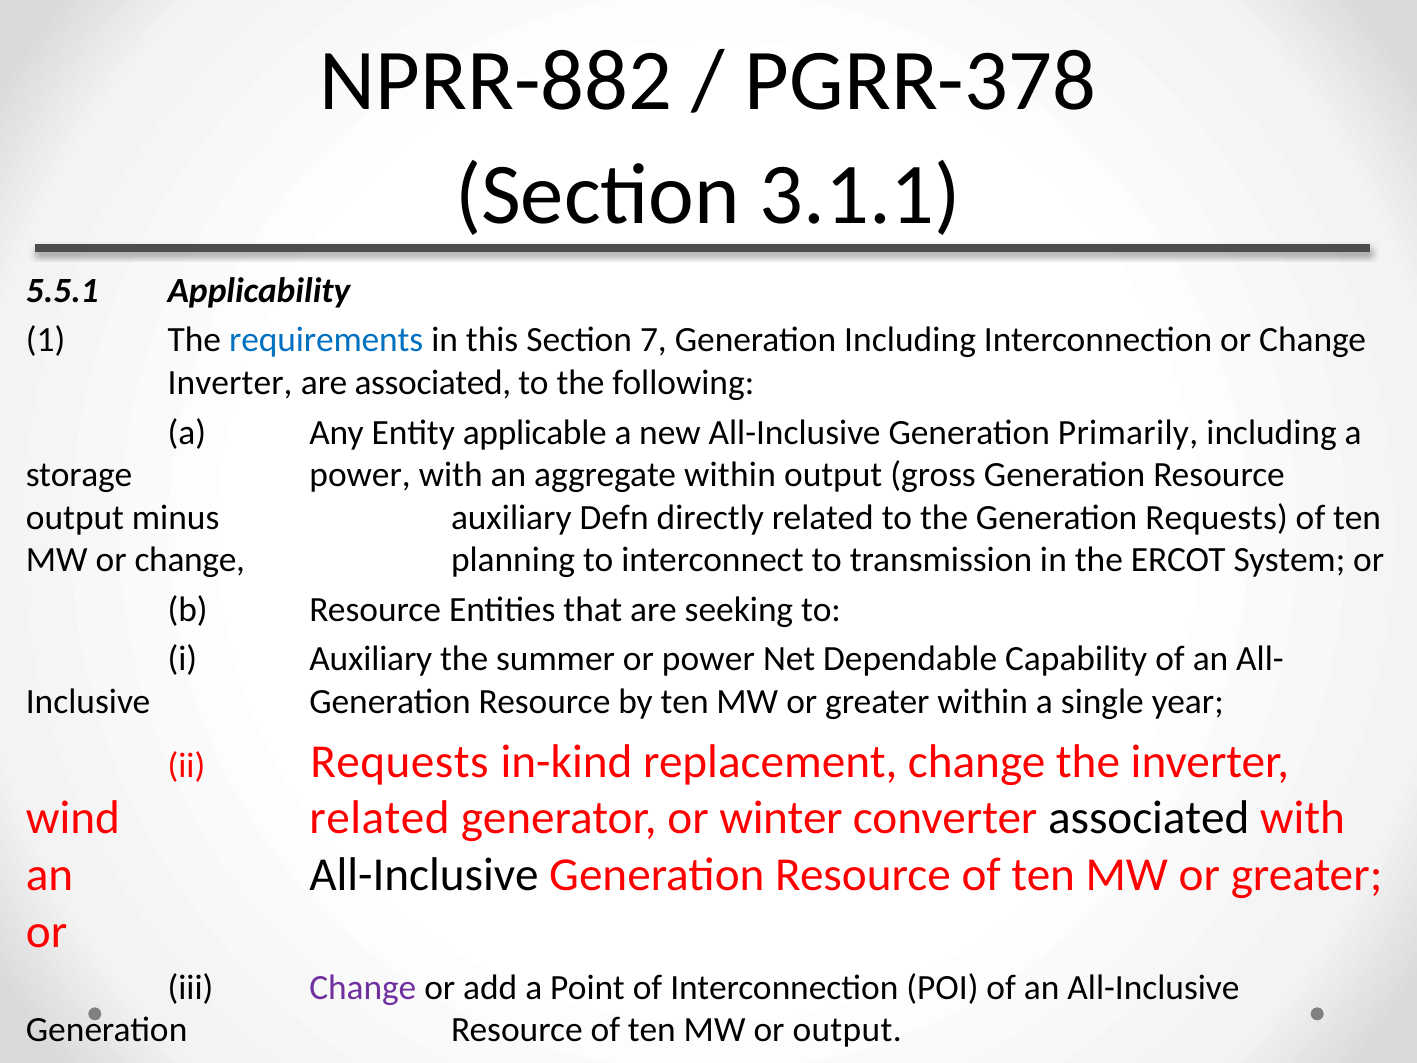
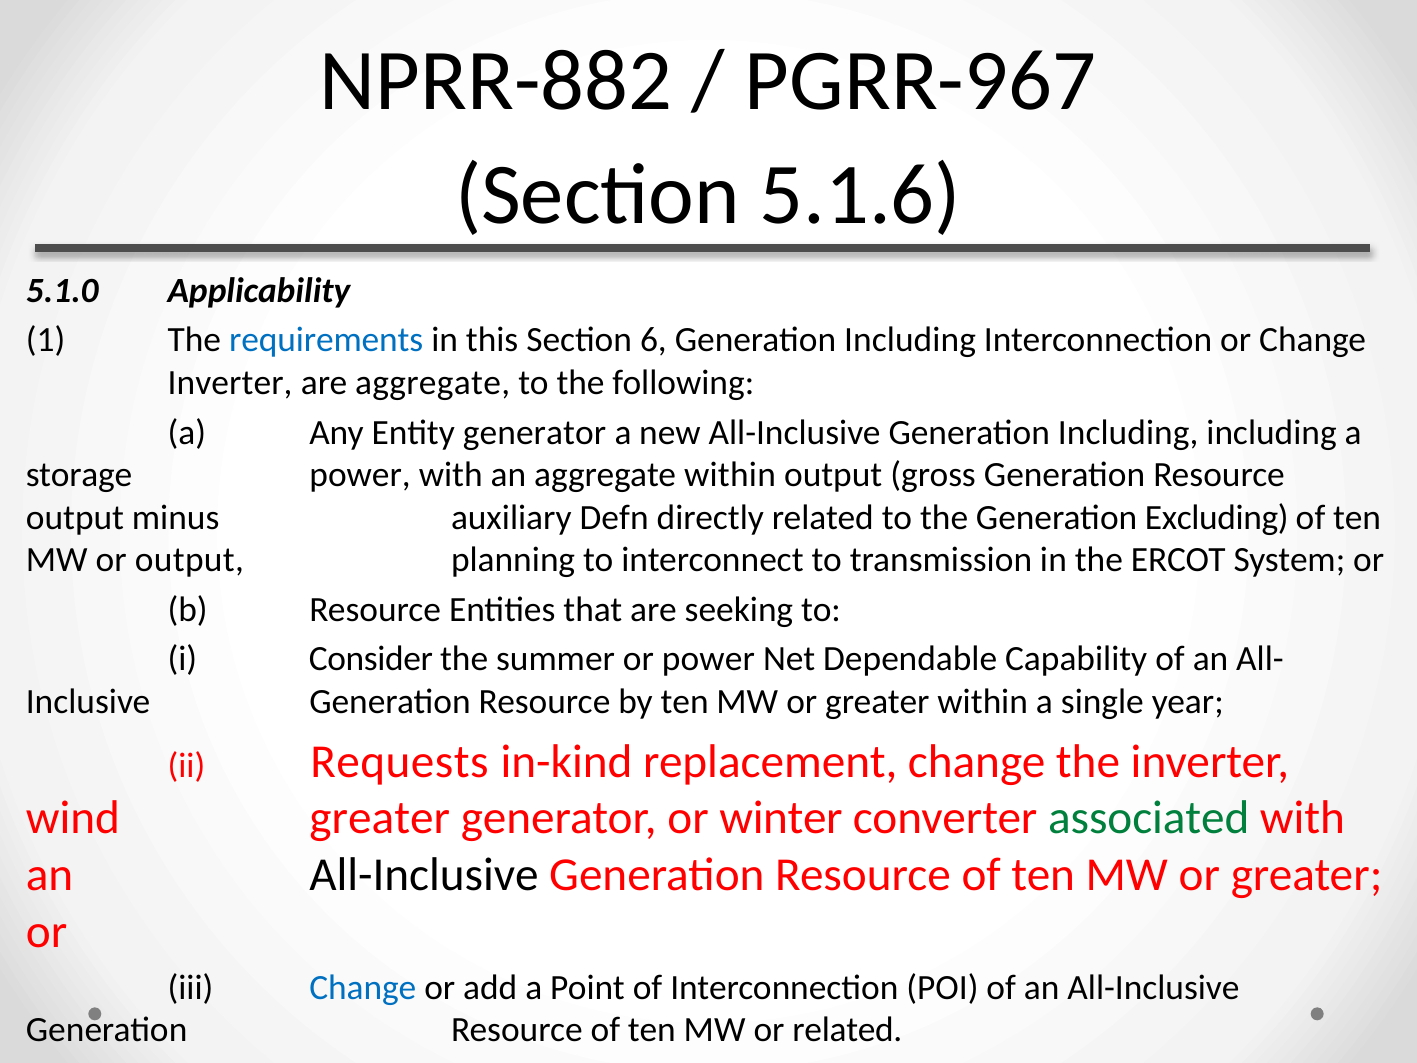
PGRR-378: PGRR-378 -> PGRR-967
3.1.1: 3.1.1 -> 5.1.6
5.5.1: 5.5.1 -> 5.1.0
7: 7 -> 6
are associated: associated -> aggregate
Entity applicable: applicable -> generator
All-Inclusive Generation Primarily: Primarily -> Including
Generation Requests: Requests -> Excluding
MW or change: change -> output
i Auxiliary: Auxiliary -> Consider
wind related: related -> greater
associated at (1149, 818) colour: black -> green
Change at (363, 987) colour: purple -> blue
or output: output -> related
